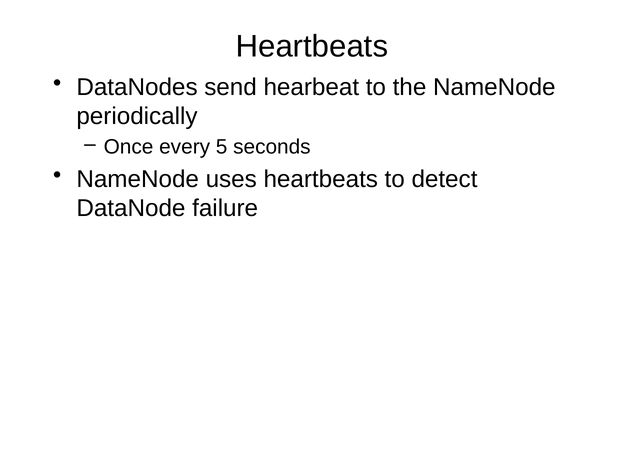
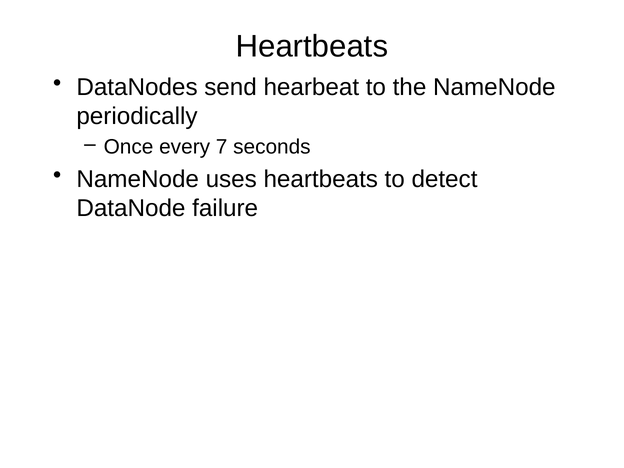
5: 5 -> 7
